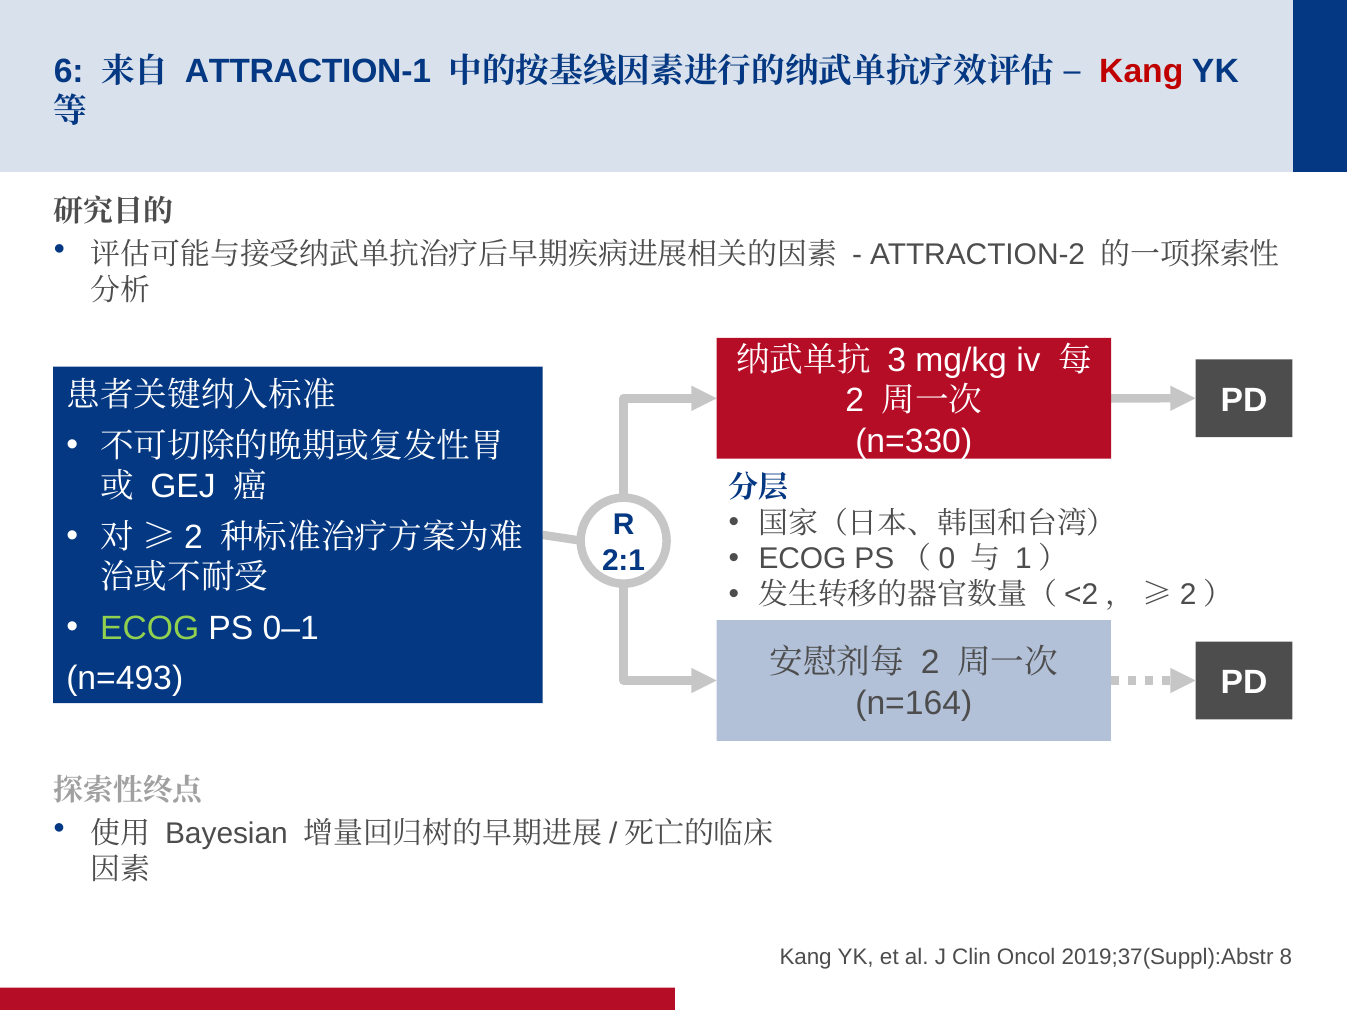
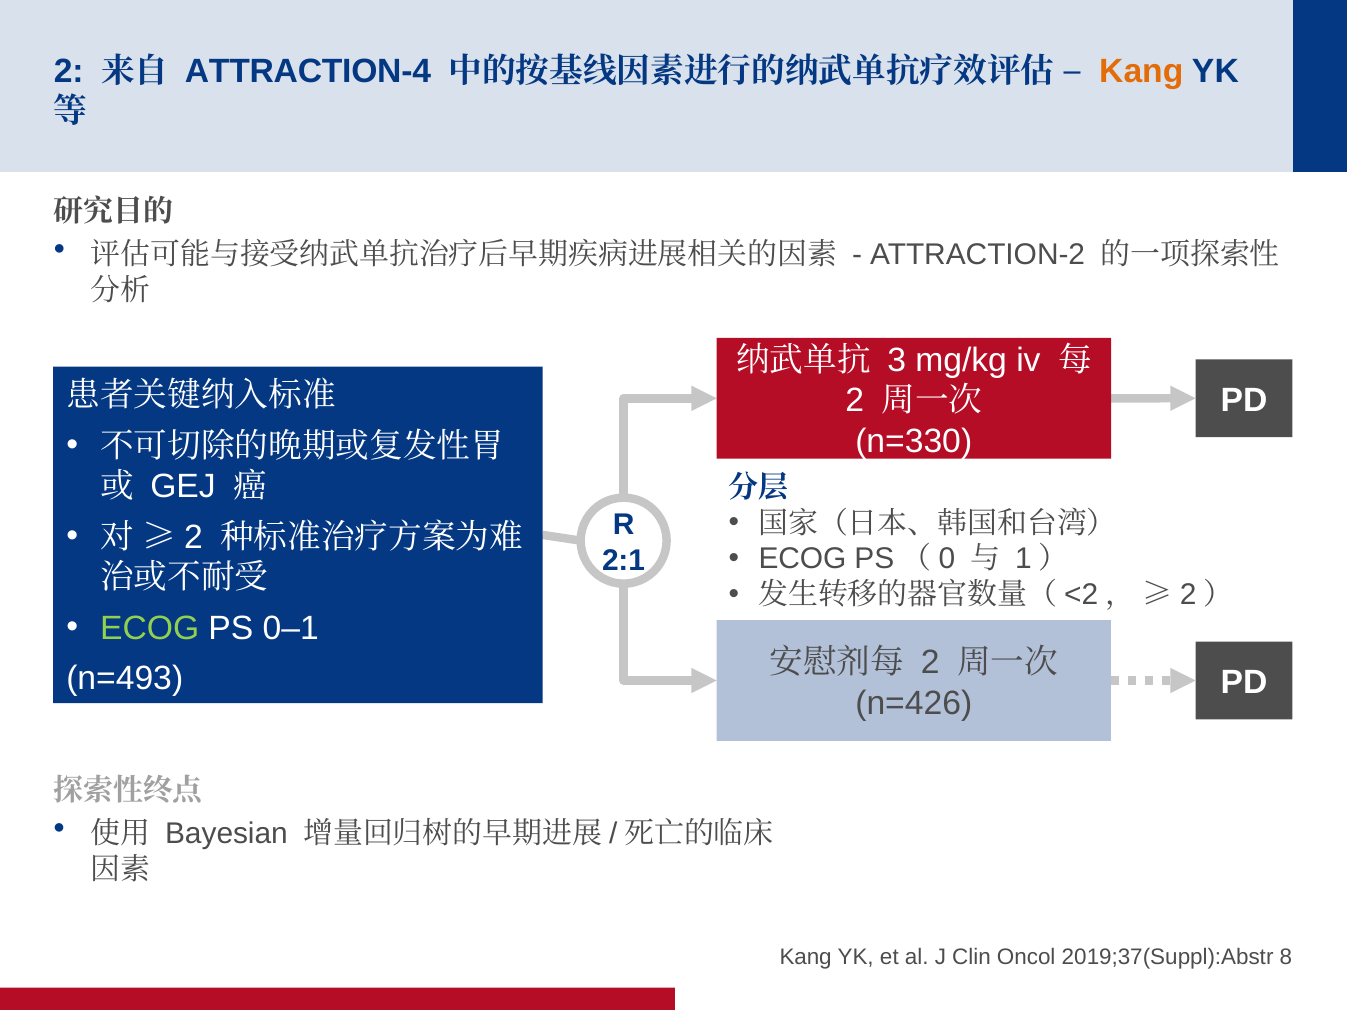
6 at (69, 71): 6 -> 2
ATTRACTION-1: ATTRACTION-1 -> ATTRACTION-4
Kang at (1141, 71) colour: red -> orange
n=164: n=164 -> n=426
